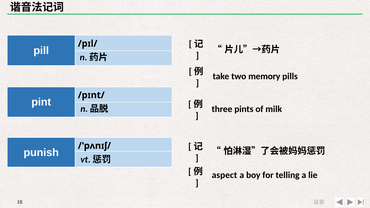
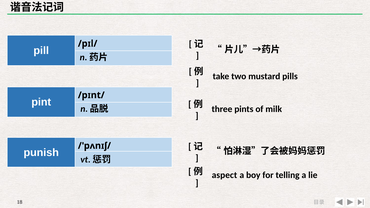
memory: memory -> mustard
